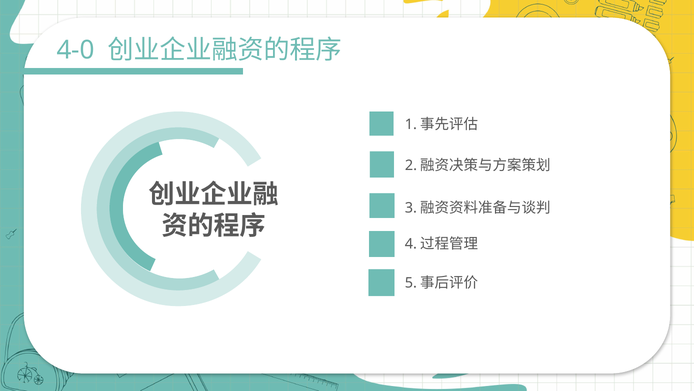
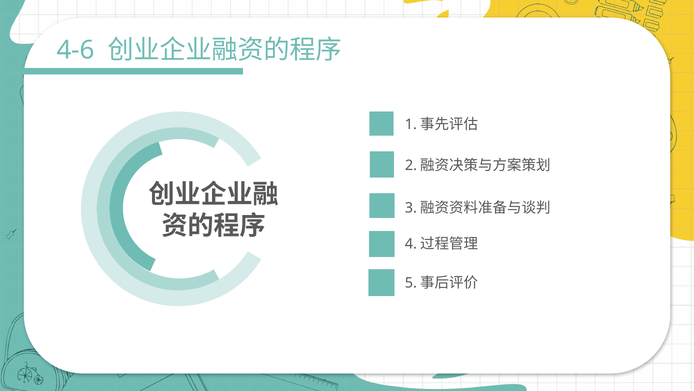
4-0: 4-0 -> 4-6
